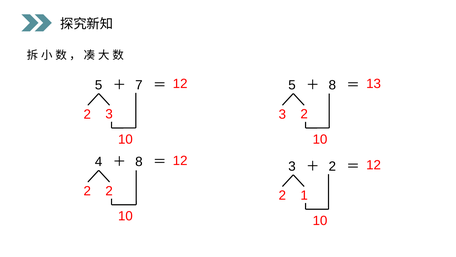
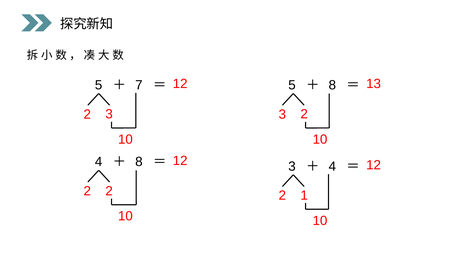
2 at (332, 166): 2 -> 4
